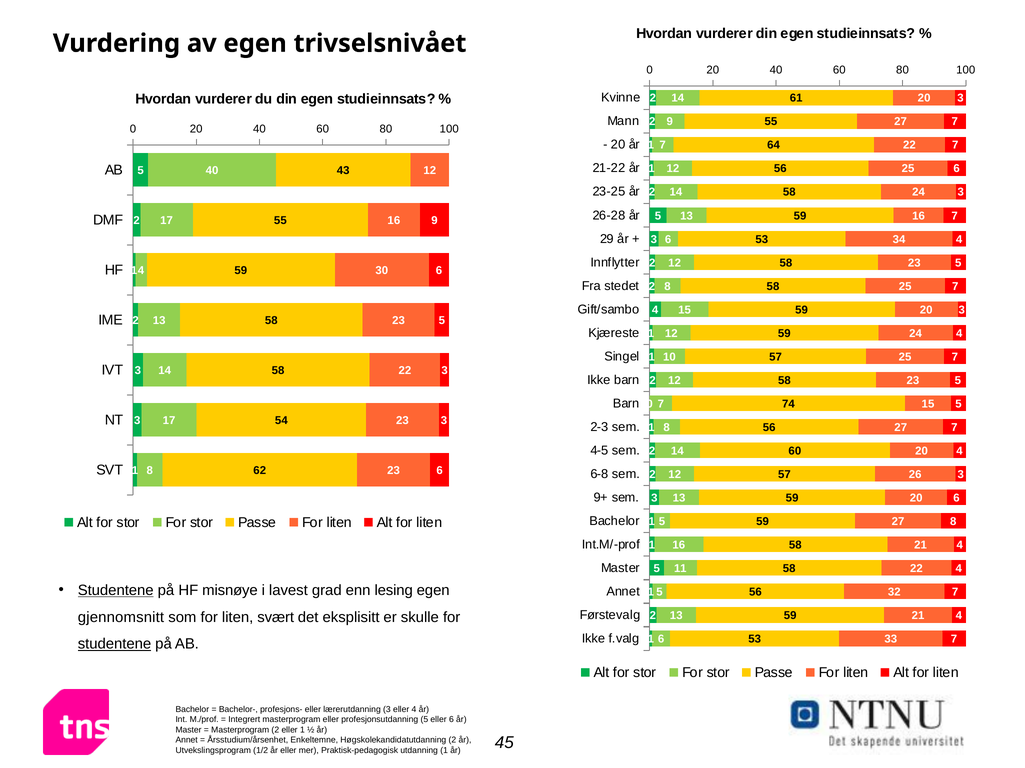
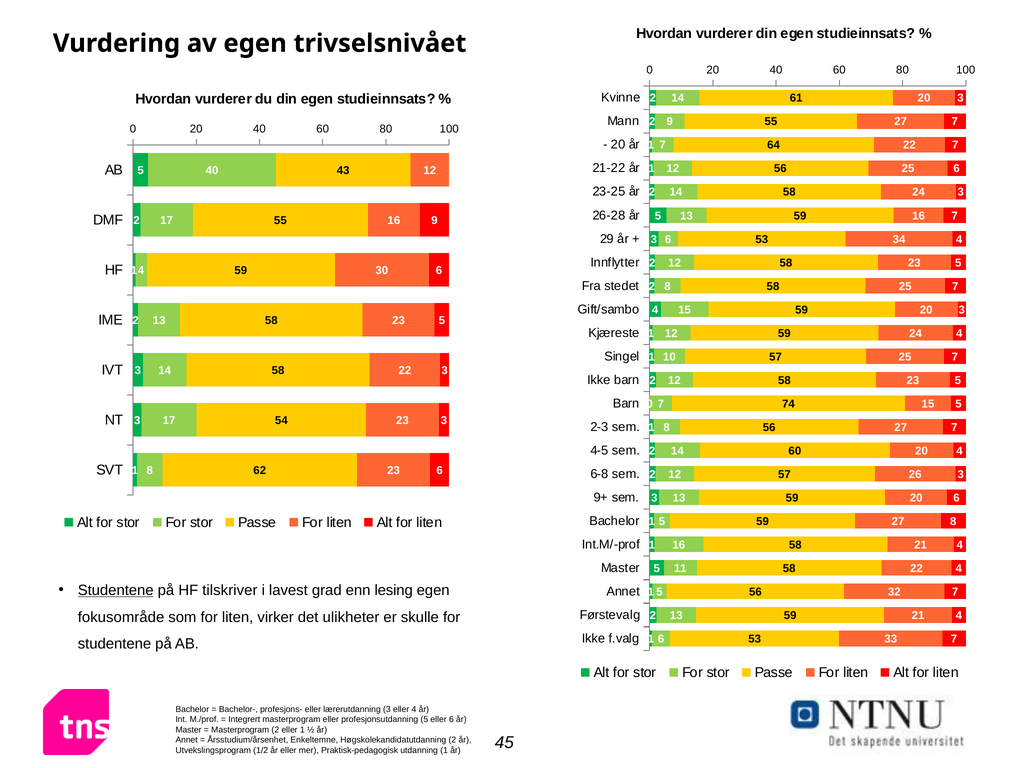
misnøye: misnøye -> tilskriver
gjennomsnitt: gjennomsnitt -> fokusområde
svært: svært -> virker
eksplisitt: eksplisitt -> ulikheter
studentene at (114, 645) underline: present -> none
